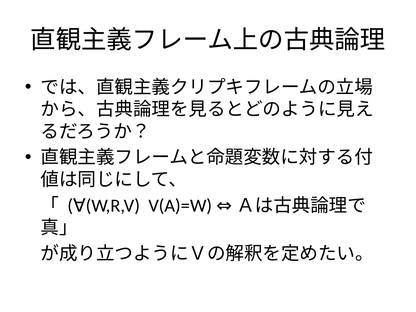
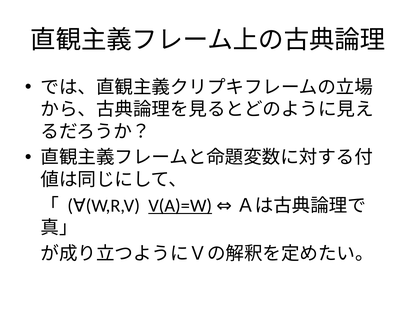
V(A)=W underline: none -> present
